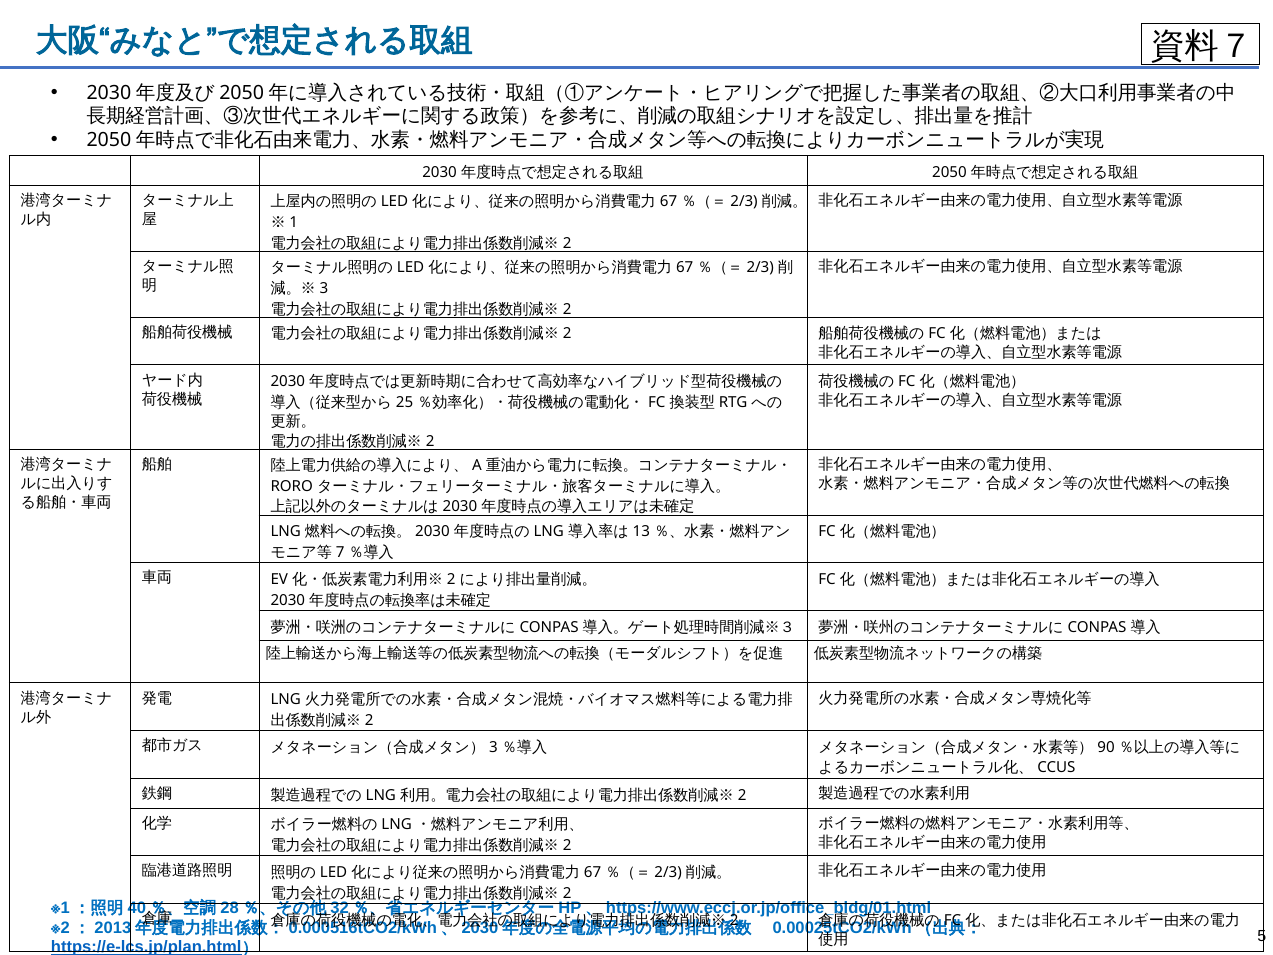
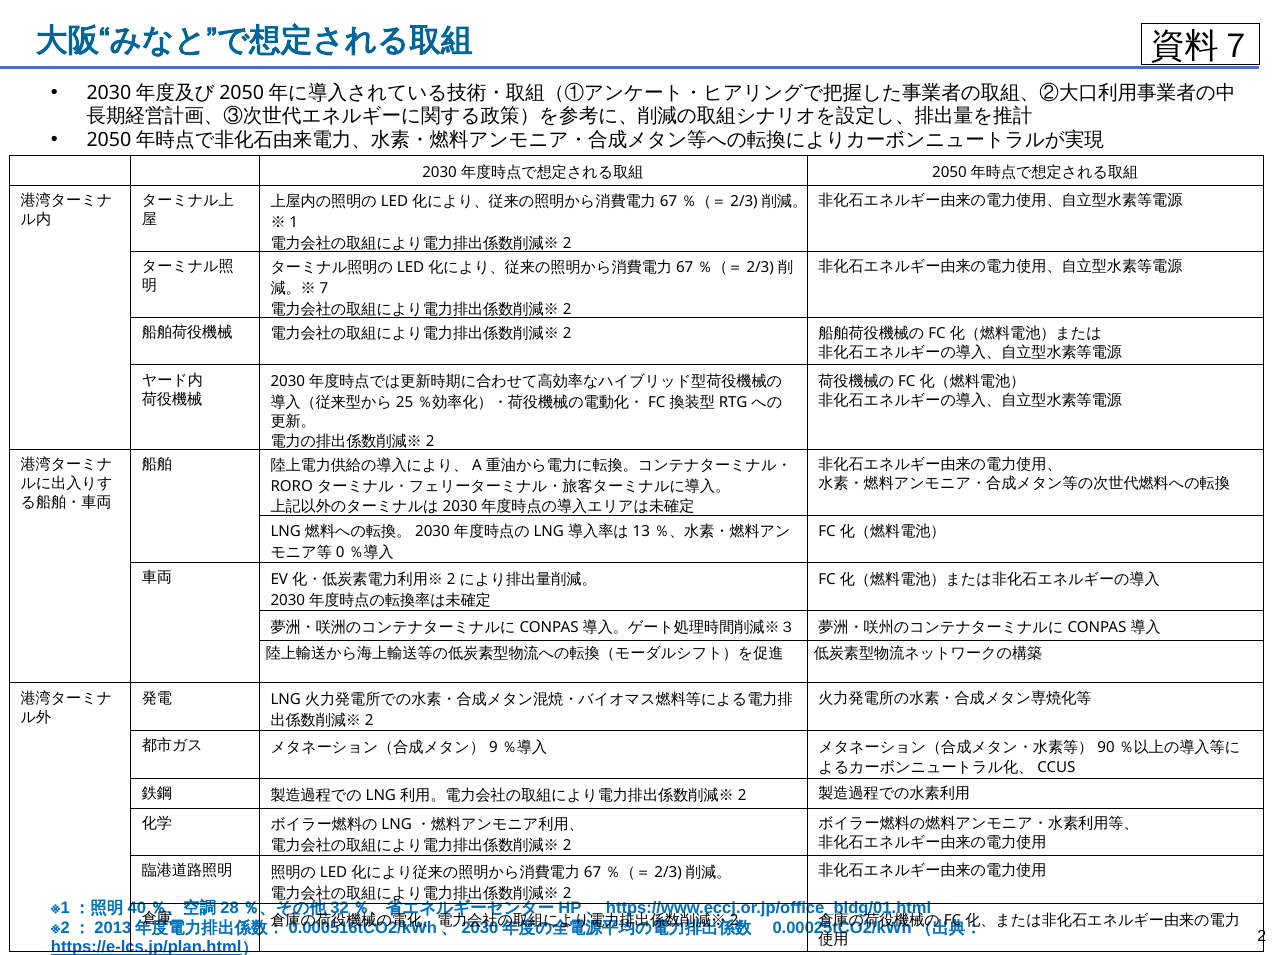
3 at (324, 288): 3 -> 7
7: 7 -> 0
3 at (493, 747): 3 -> 9
5 at (1262, 936): 5 -> 2
